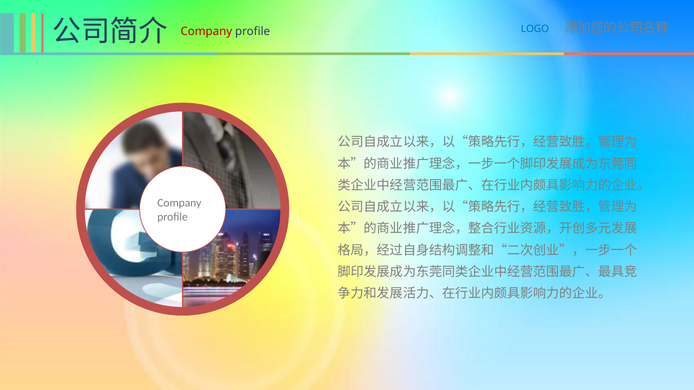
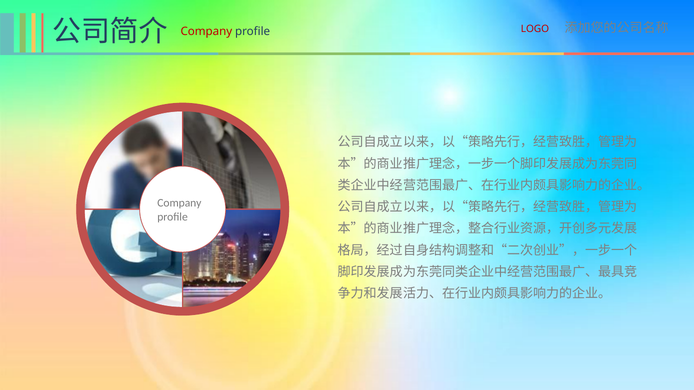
LOGO colour: blue -> red
